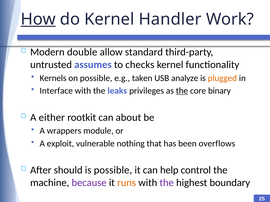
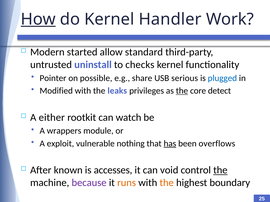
double: double -> started
assumes: assumes -> uninstall
Kernels: Kernels -> Pointer
taken: taken -> share
analyze: analyze -> serious
plugged colour: orange -> blue
Interface: Interface -> Modified
binary: binary -> detect
about: about -> watch
has underline: none -> present
should: should -> known
is possible: possible -> accesses
help: help -> void
the at (220, 171) underline: none -> present
the at (167, 183) colour: purple -> orange
